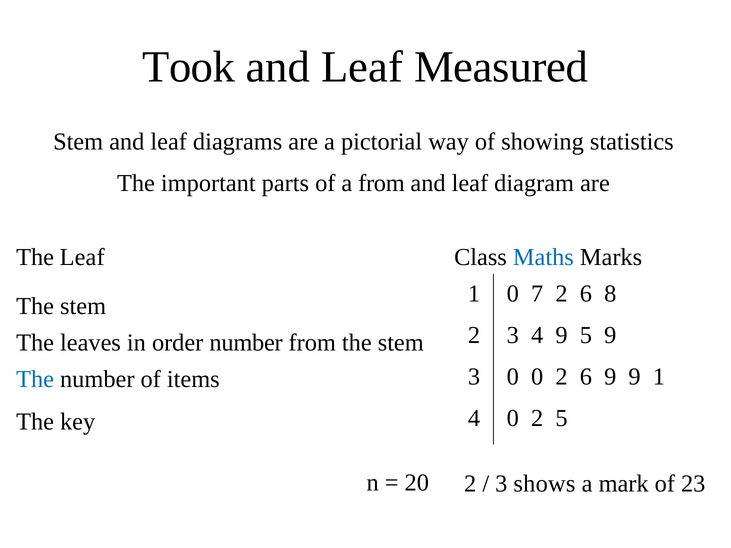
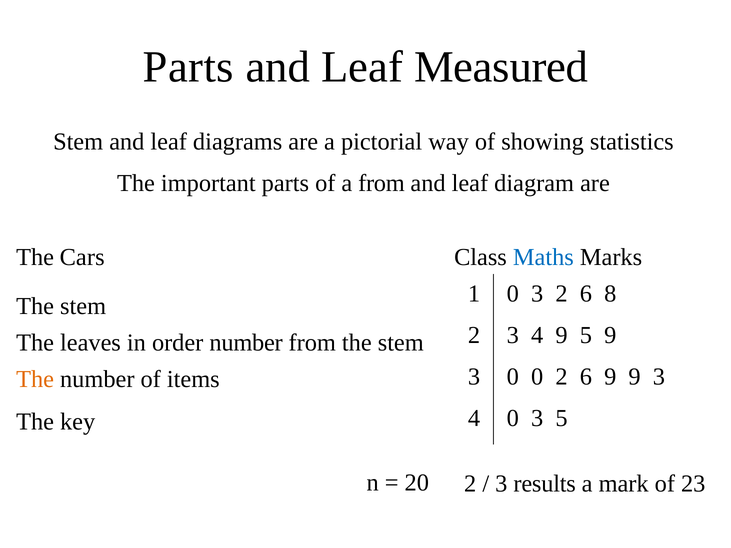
Took at (189, 67): Took -> Parts
The Leaf: Leaf -> Cars
7 at (537, 294): 7 -> 3
9 1: 1 -> 3
The at (35, 379) colour: blue -> orange
2 at (537, 418): 2 -> 3
shows: shows -> results
